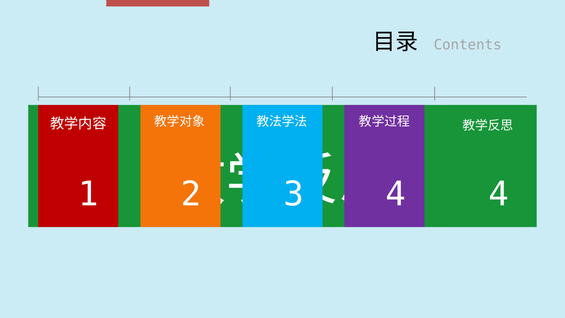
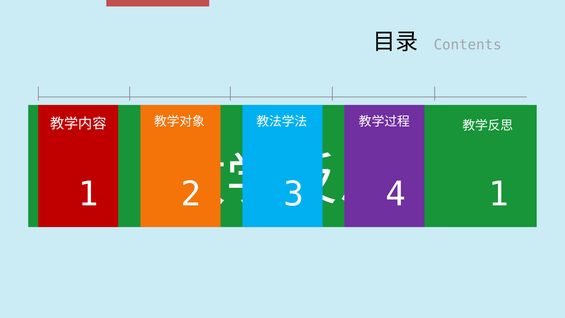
4 at (499, 194): 4 -> 1
